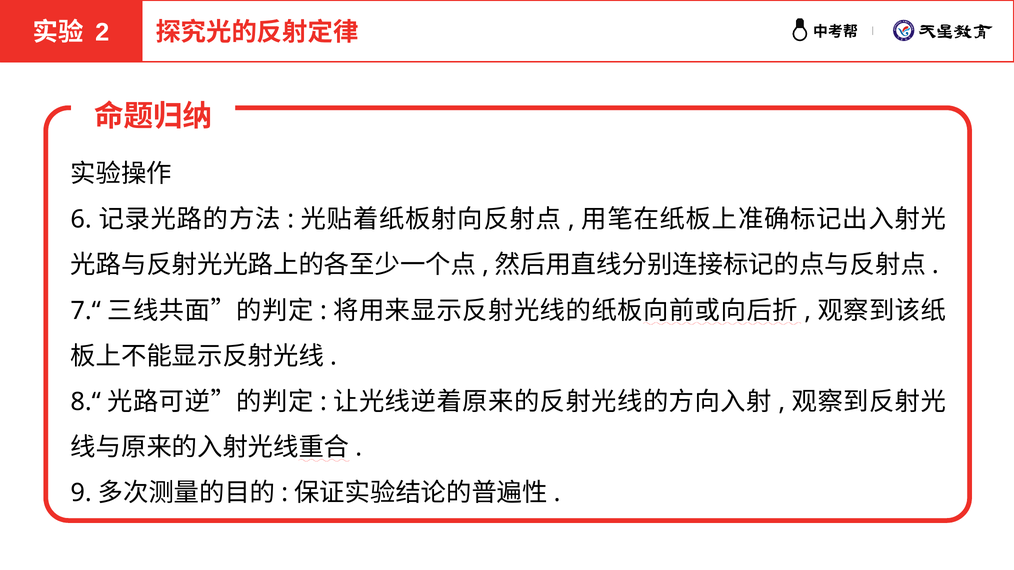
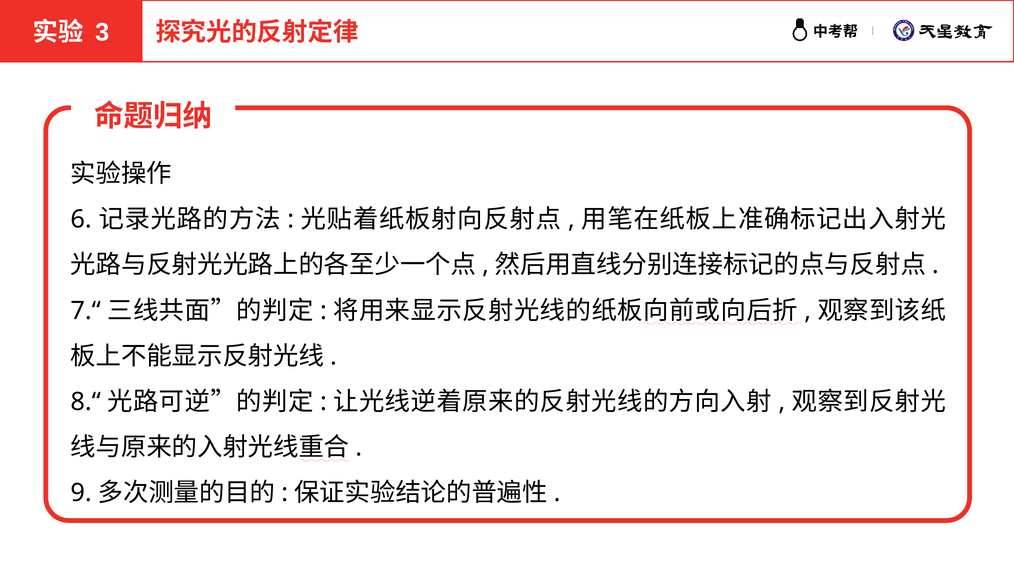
2: 2 -> 3
